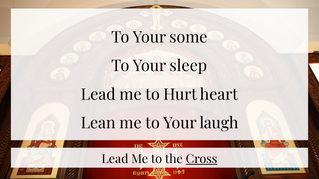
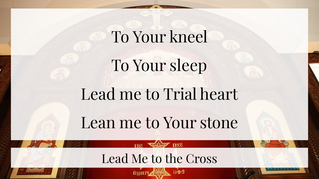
some: some -> kneel
Hurt: Hurt -> Trial
laugh: laugh -> stone
Cross underline: present -> none
